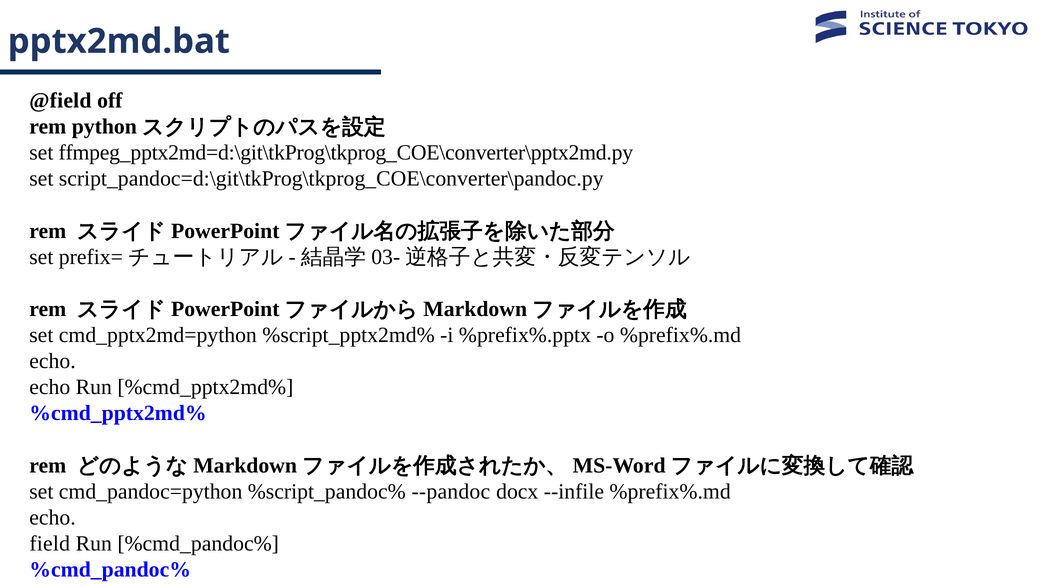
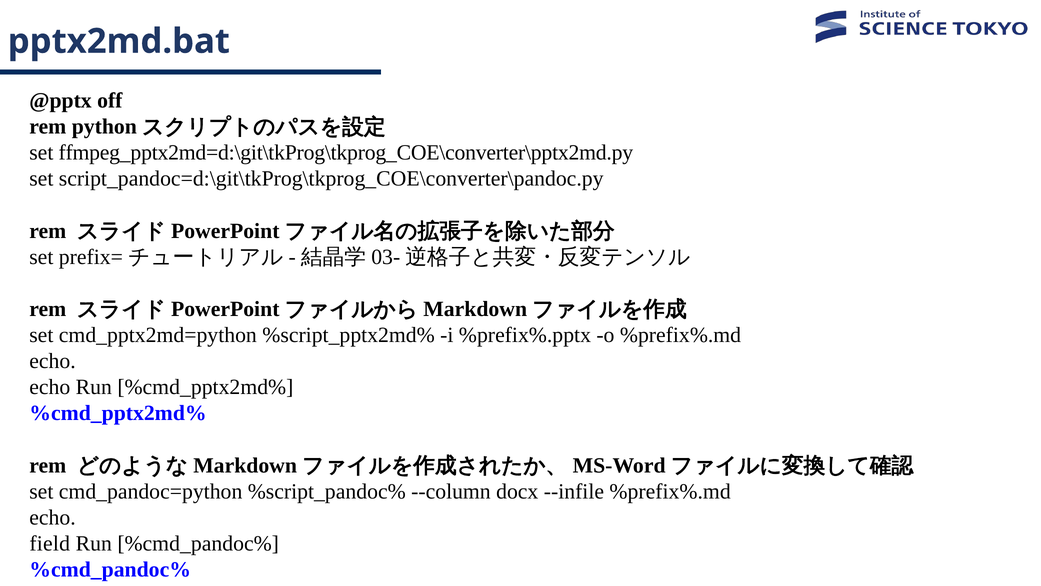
@field: @field -> @pptx
--pandoc: --pandoc -> --column
